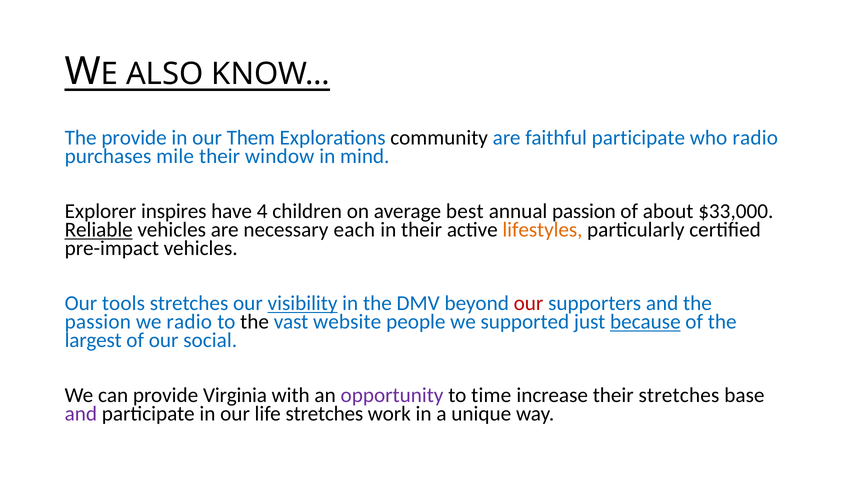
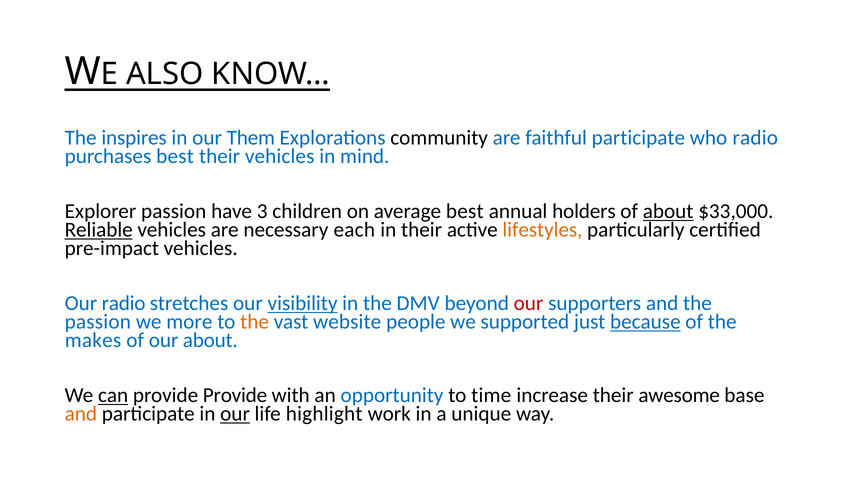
The provide: provide -> inspires
purchases mile: mile -> best
their window: window -> vehicles
Explorer inspires: inspires -> passion
4: 4 -> 3
annual passion: passion -> holders
about at (668, 211) underline: none -> present
Our tools: tools -> radio
we radio: radio -> more
the at (255, 322) colour: black -> orange
largest: largest -> makes
our social: social -> about
can underline: none -> present
provide Virginia: Virginia -> Provide
opportunity colour: purple -> blue
their stretches: stretches -> awesome
and at (81, 414) colour: purple -> orange
our at (235, 414) underline: none -> present
life stretches: stretches -> highlight
